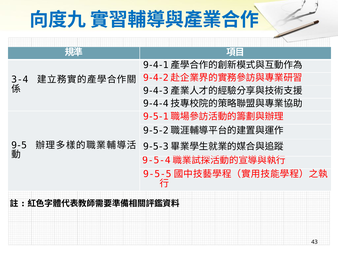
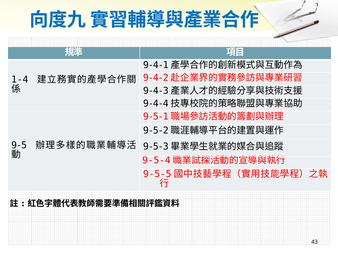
3-4: 3-4 -> 1-4
